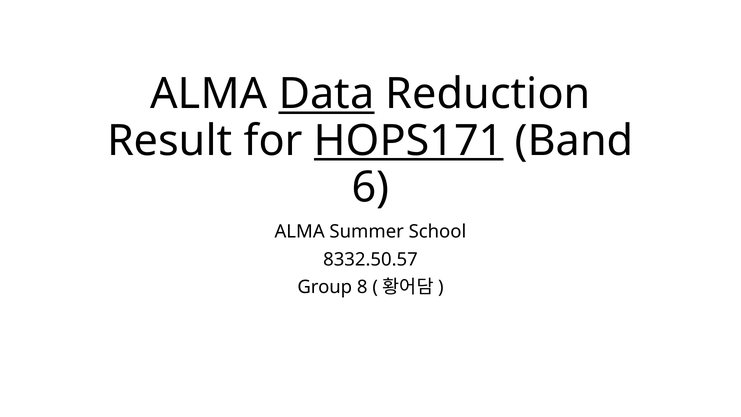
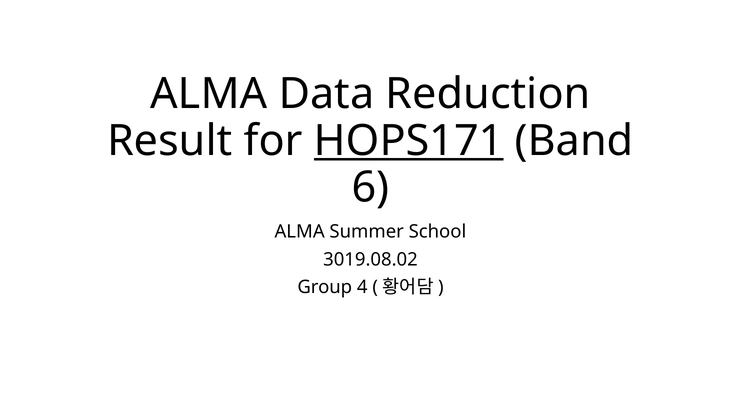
Data underline: present -> none
8332.50.57: 8332.50.57 -> 3019.08.02
8: 8 -> 4
